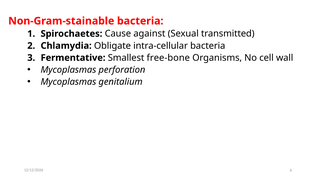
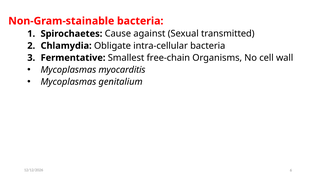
free-bone: free-bone -> free-chain
perforation: perforation -> myocarditis
